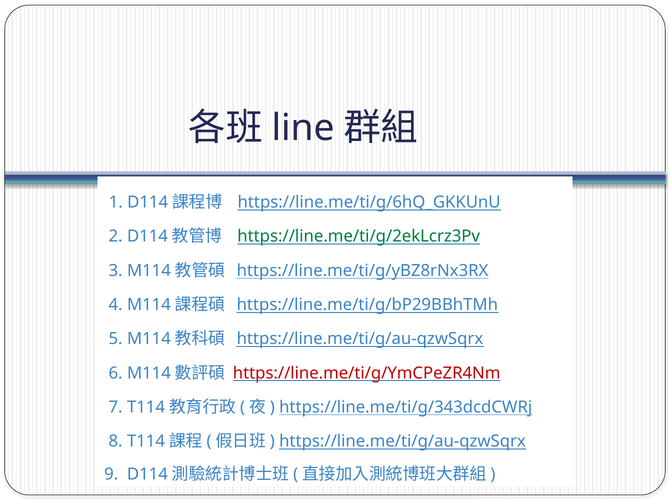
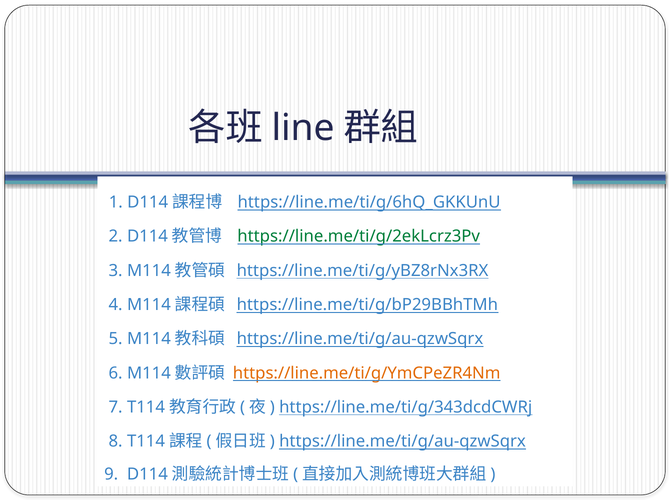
https://line.me/ti/g/YmCPeZR4Nm colour: red -> orange
